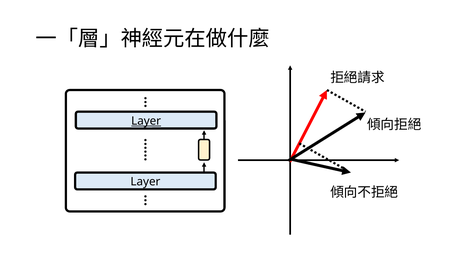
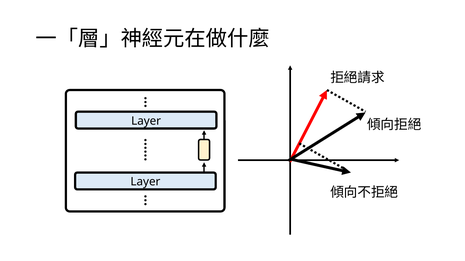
Layer at (146, 121) underline: present -> none
